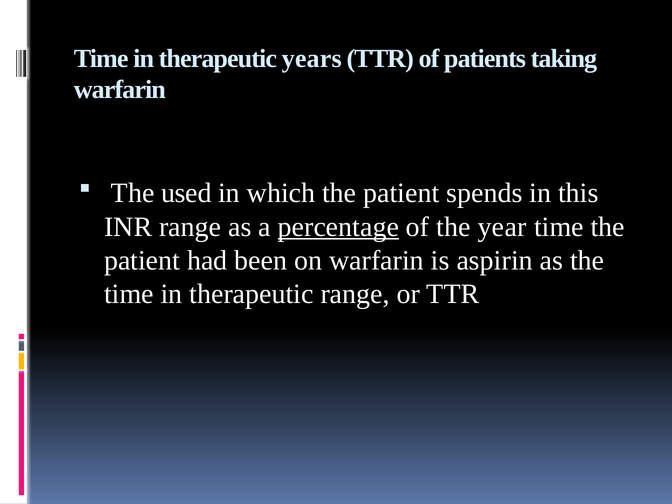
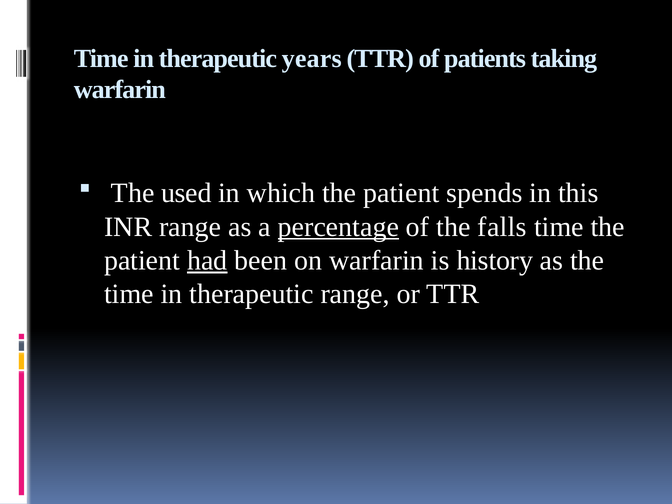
year: year -> falls
had underline: none -> present
aspirin: aspirin -> history
